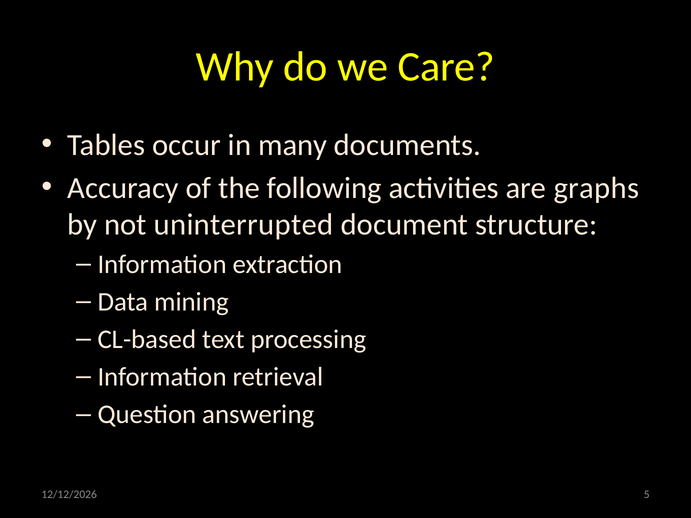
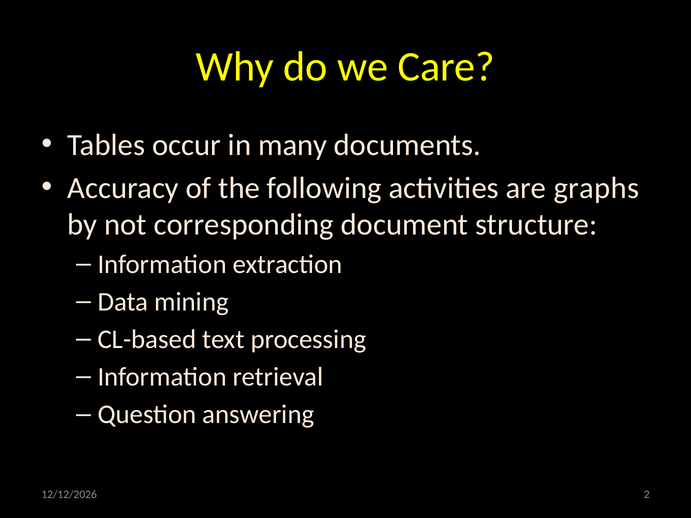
uninterrupted: uninterrupted -> corresponding
5: 5 -> 2
